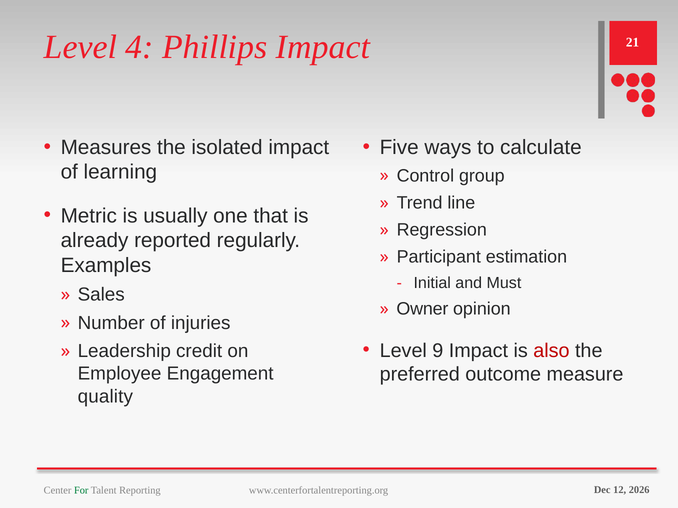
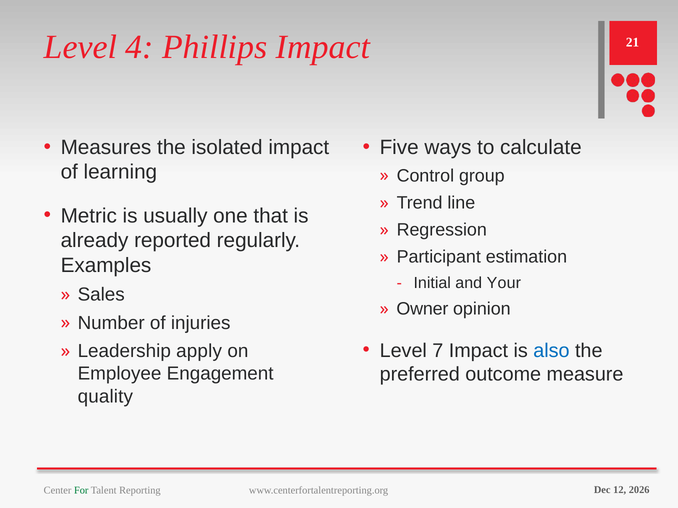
Must: Must -> Your
9: 9 -> 7
also colour: red -> blue
credit: credit -> apply
